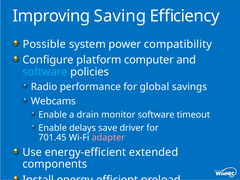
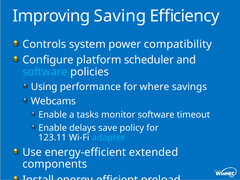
Possible: Possible -> Controls
computer: computer -> scheduler
Radio: Radio -> Using
global: global -> where
drain: drain -> tasks
driver: driver -> policy
701.45: 701.45 -> 123.11
adapter colour: pink -> light blue
